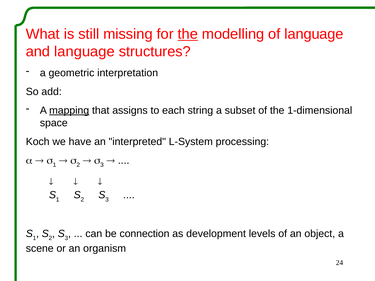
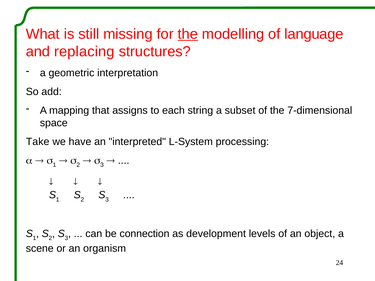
and language: language -> replacing
mapping underline: present -> none
1-dimensional: 1-dimensional -> 7-dimensional
Koch: Koch -> Take
